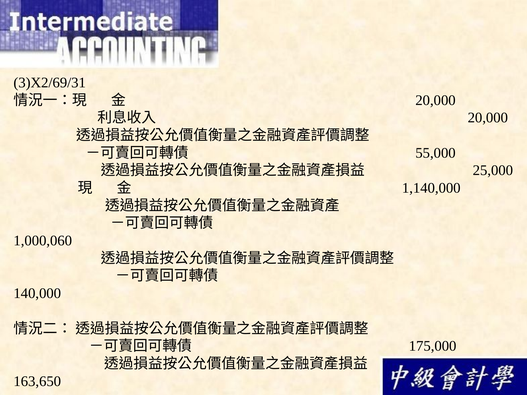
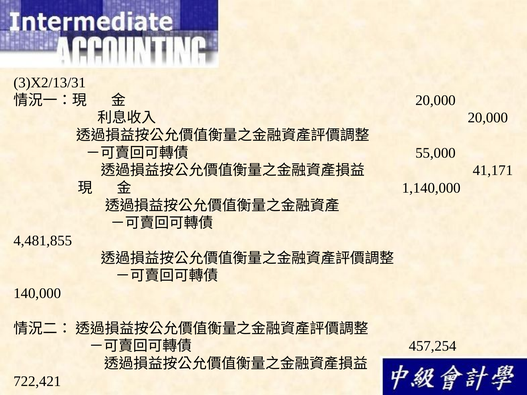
3)X2/69/31: 3)X2/69/31 -> 3)X2/13/31
25,000: 25,000 -> 41,171
1,000,060: 1,000,060 -> 4,481,855
175,000: 175,000 -> 457,254
163,650: 163,650 -> 722,421
